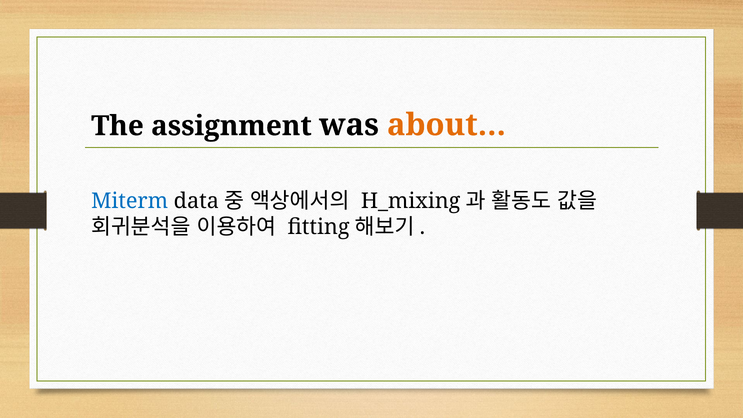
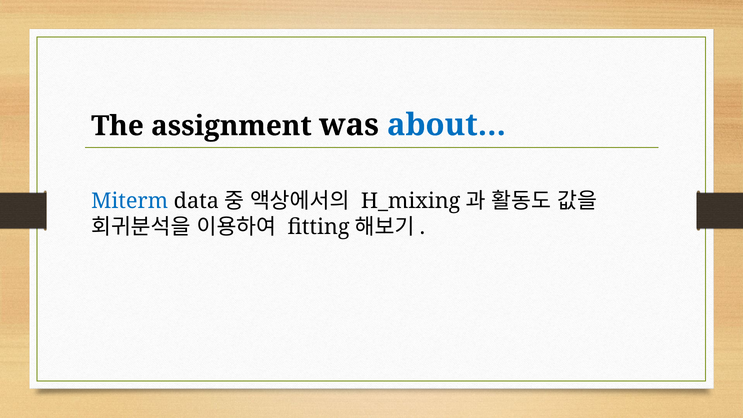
about… colour: orange -> blue
